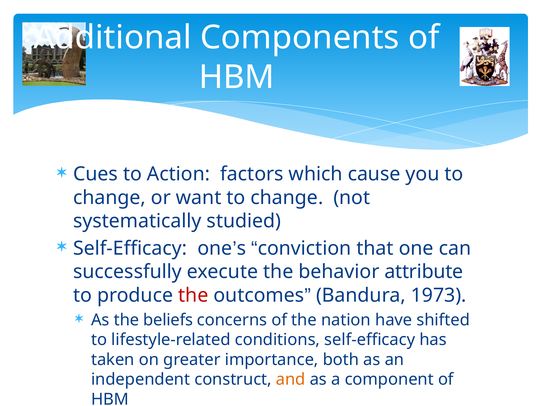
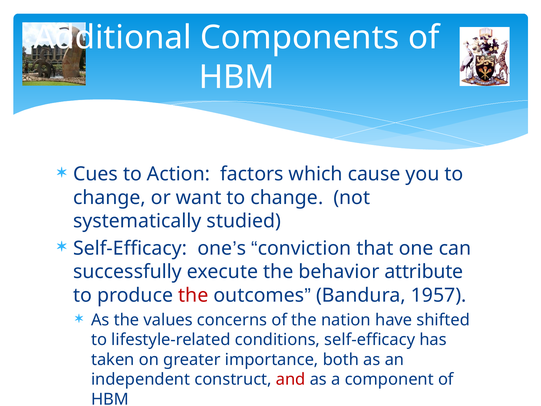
1973: 1973 -> 1957
beliefs: beliefs -> values
and colour: orange -> red
